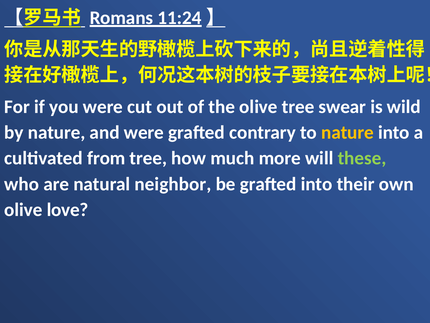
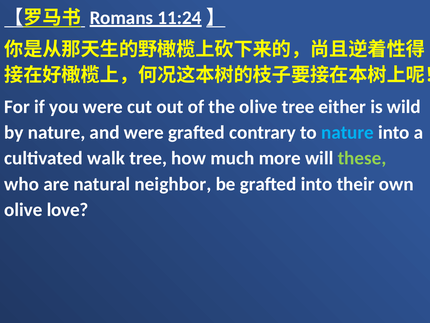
swear: swear -> either
nature at (347, 132) colour: yellow -> light blue
from: from -> walk
